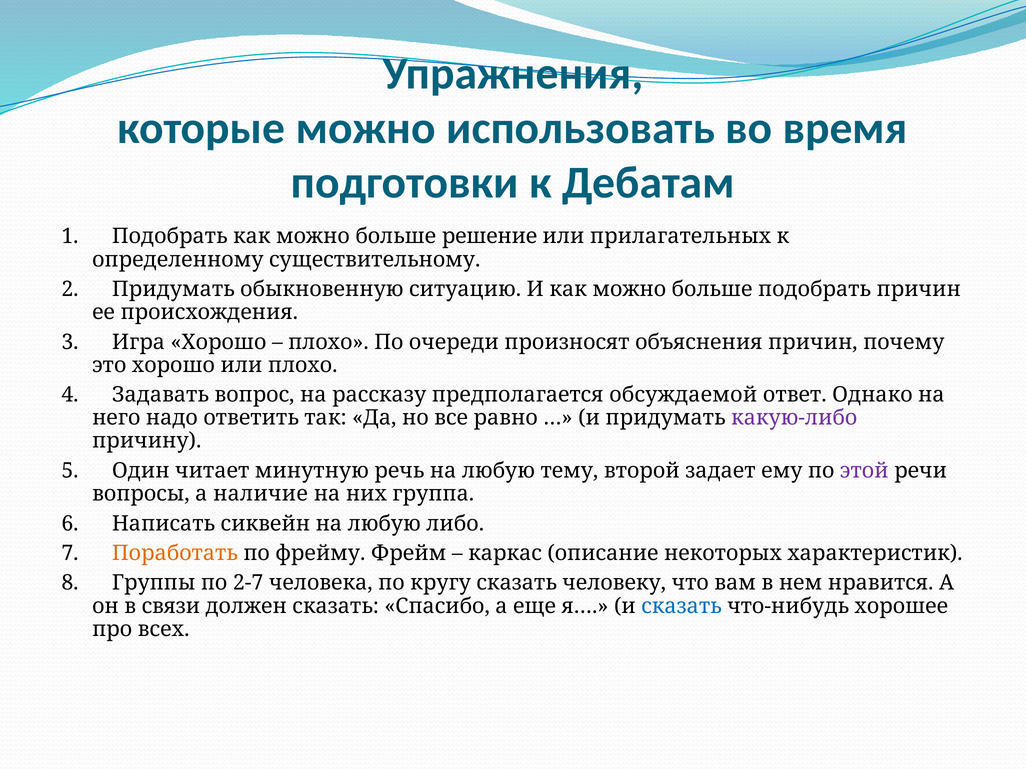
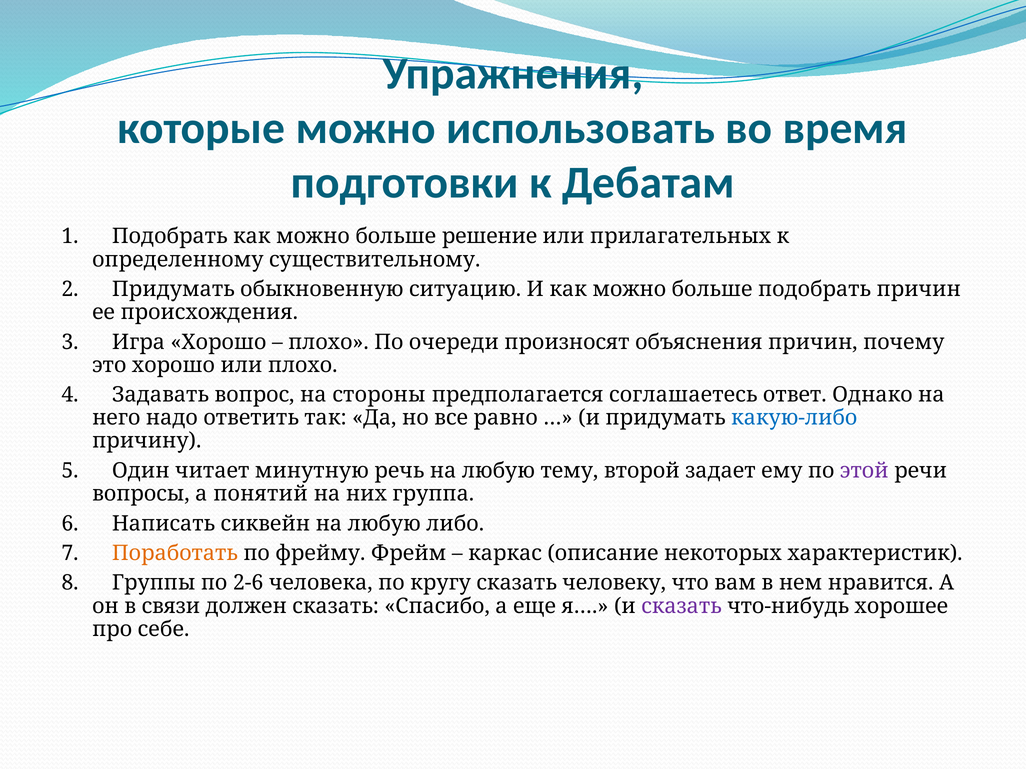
рассказу: рассказу -> стороны
обсуждаемой: обсуждаемой -> соглашаетесь
какую-либо colour: purple -> blue
наличие: наличие -> понятий
2-7: 2-7 -> 2-6
сказать at (681, 606) colour: blue -> purple
всех: всех -> себе
